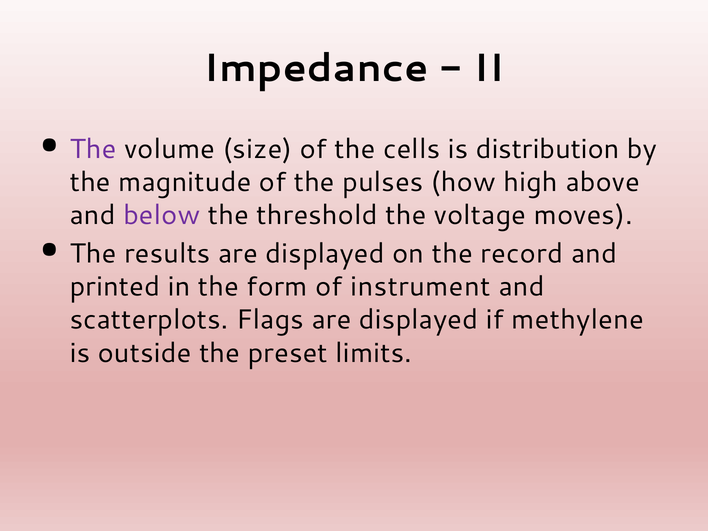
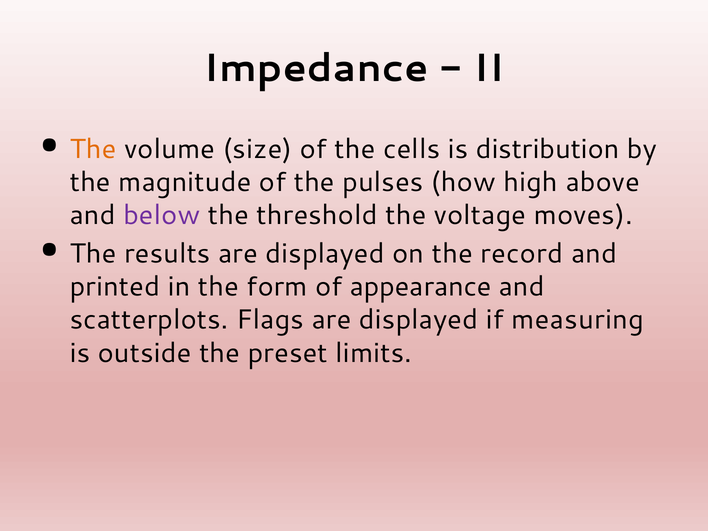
The at (93, 149) colour: purple -> orange
instrument: instrument -> appearance
methylene: methylene -> measuring
